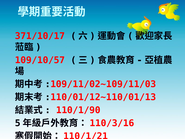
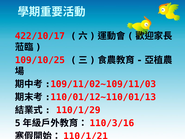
371/10/17: 371/10/17 -> 422/10/17
109/10/57: 109/10/57 -> 109/10/25
110/1/90: 110/1/90 -> 110/1/29
